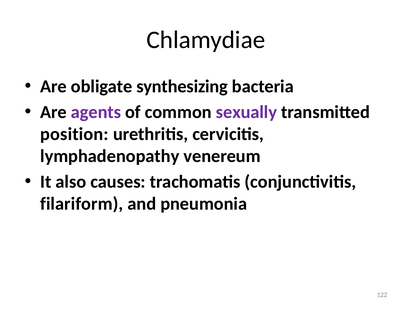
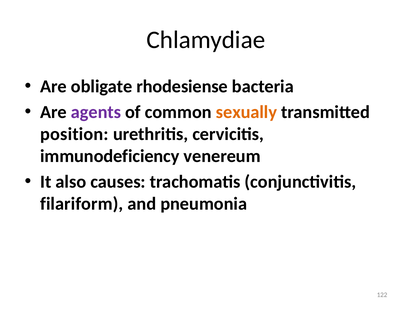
synthesizing: synthesizing -> rhodesiense
sexually colour: purple -> orange
lymphadenopathy: lymphadenopathy -> immunodeficiency
